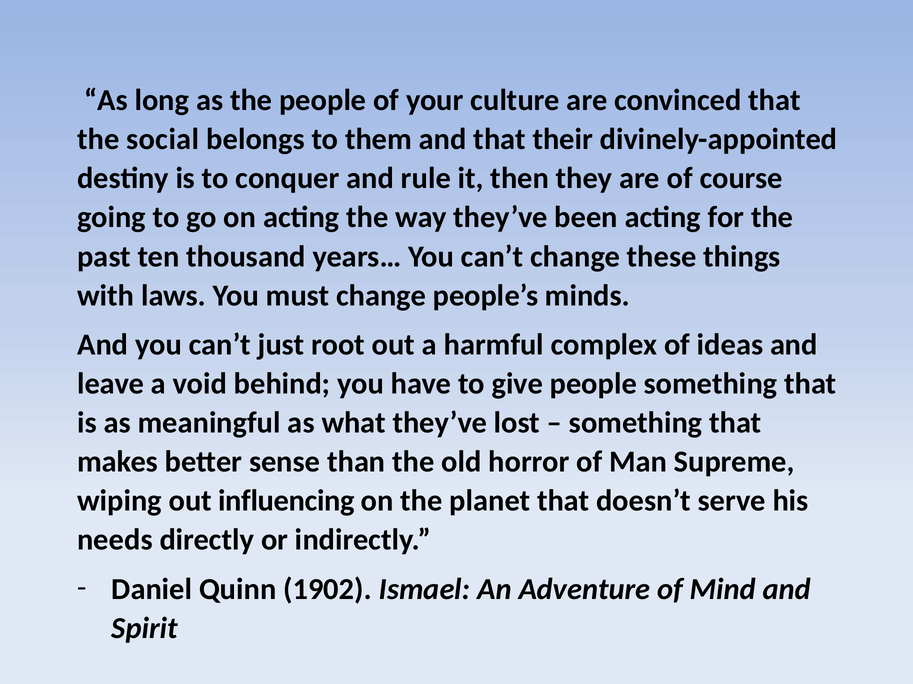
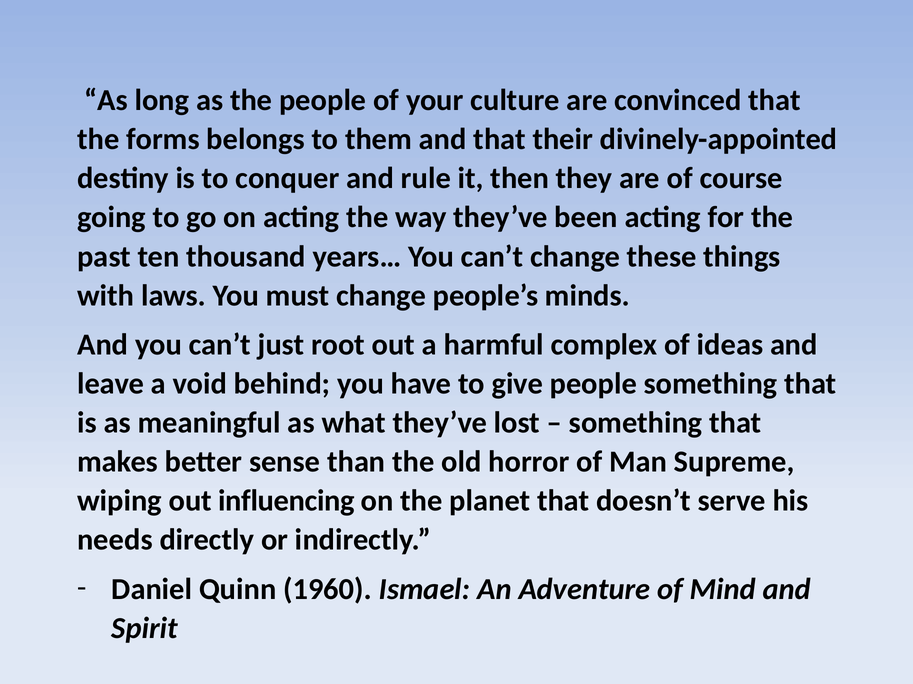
social: social -> forms
1902: 1902 -> 1960
